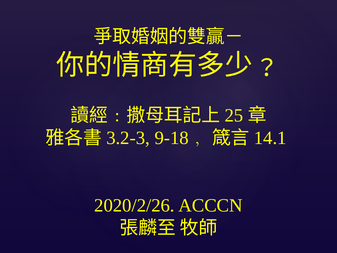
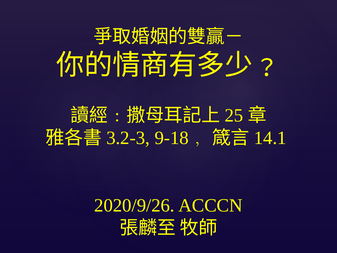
2020/2/26: 2020/2/26 -> 2020/9/26
